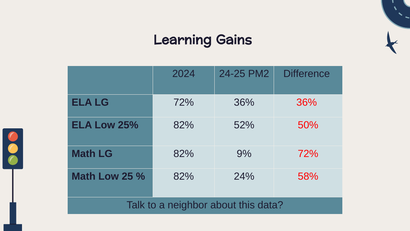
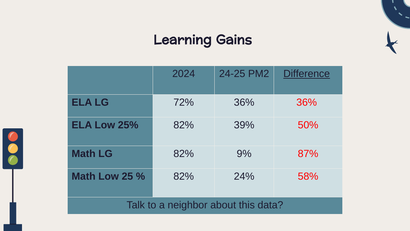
Difference underline: none -> present
52%: 52% -> 39%
9% 72%: 72% -> 87%
